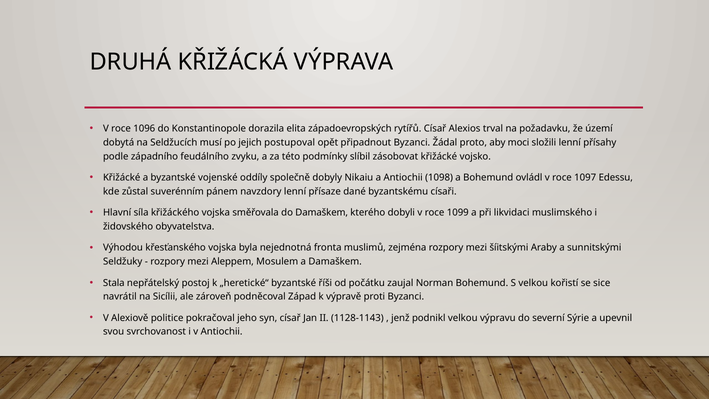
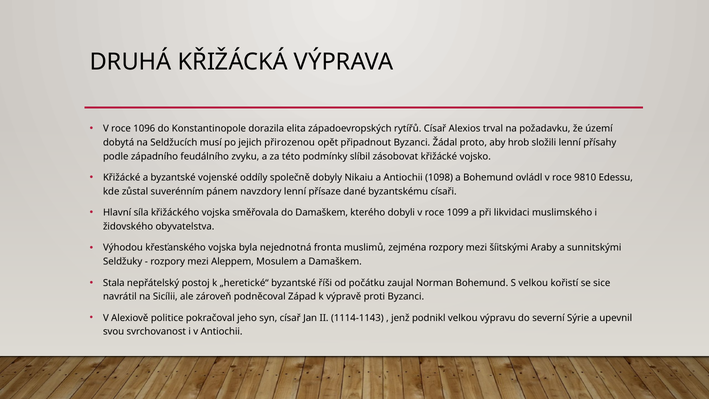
postupoval: postupoval -> přirozenou
moci: moci -> hrob
1097: 1097 -> 9810
1128-1143: 1128-1143 -> 1114-1143
